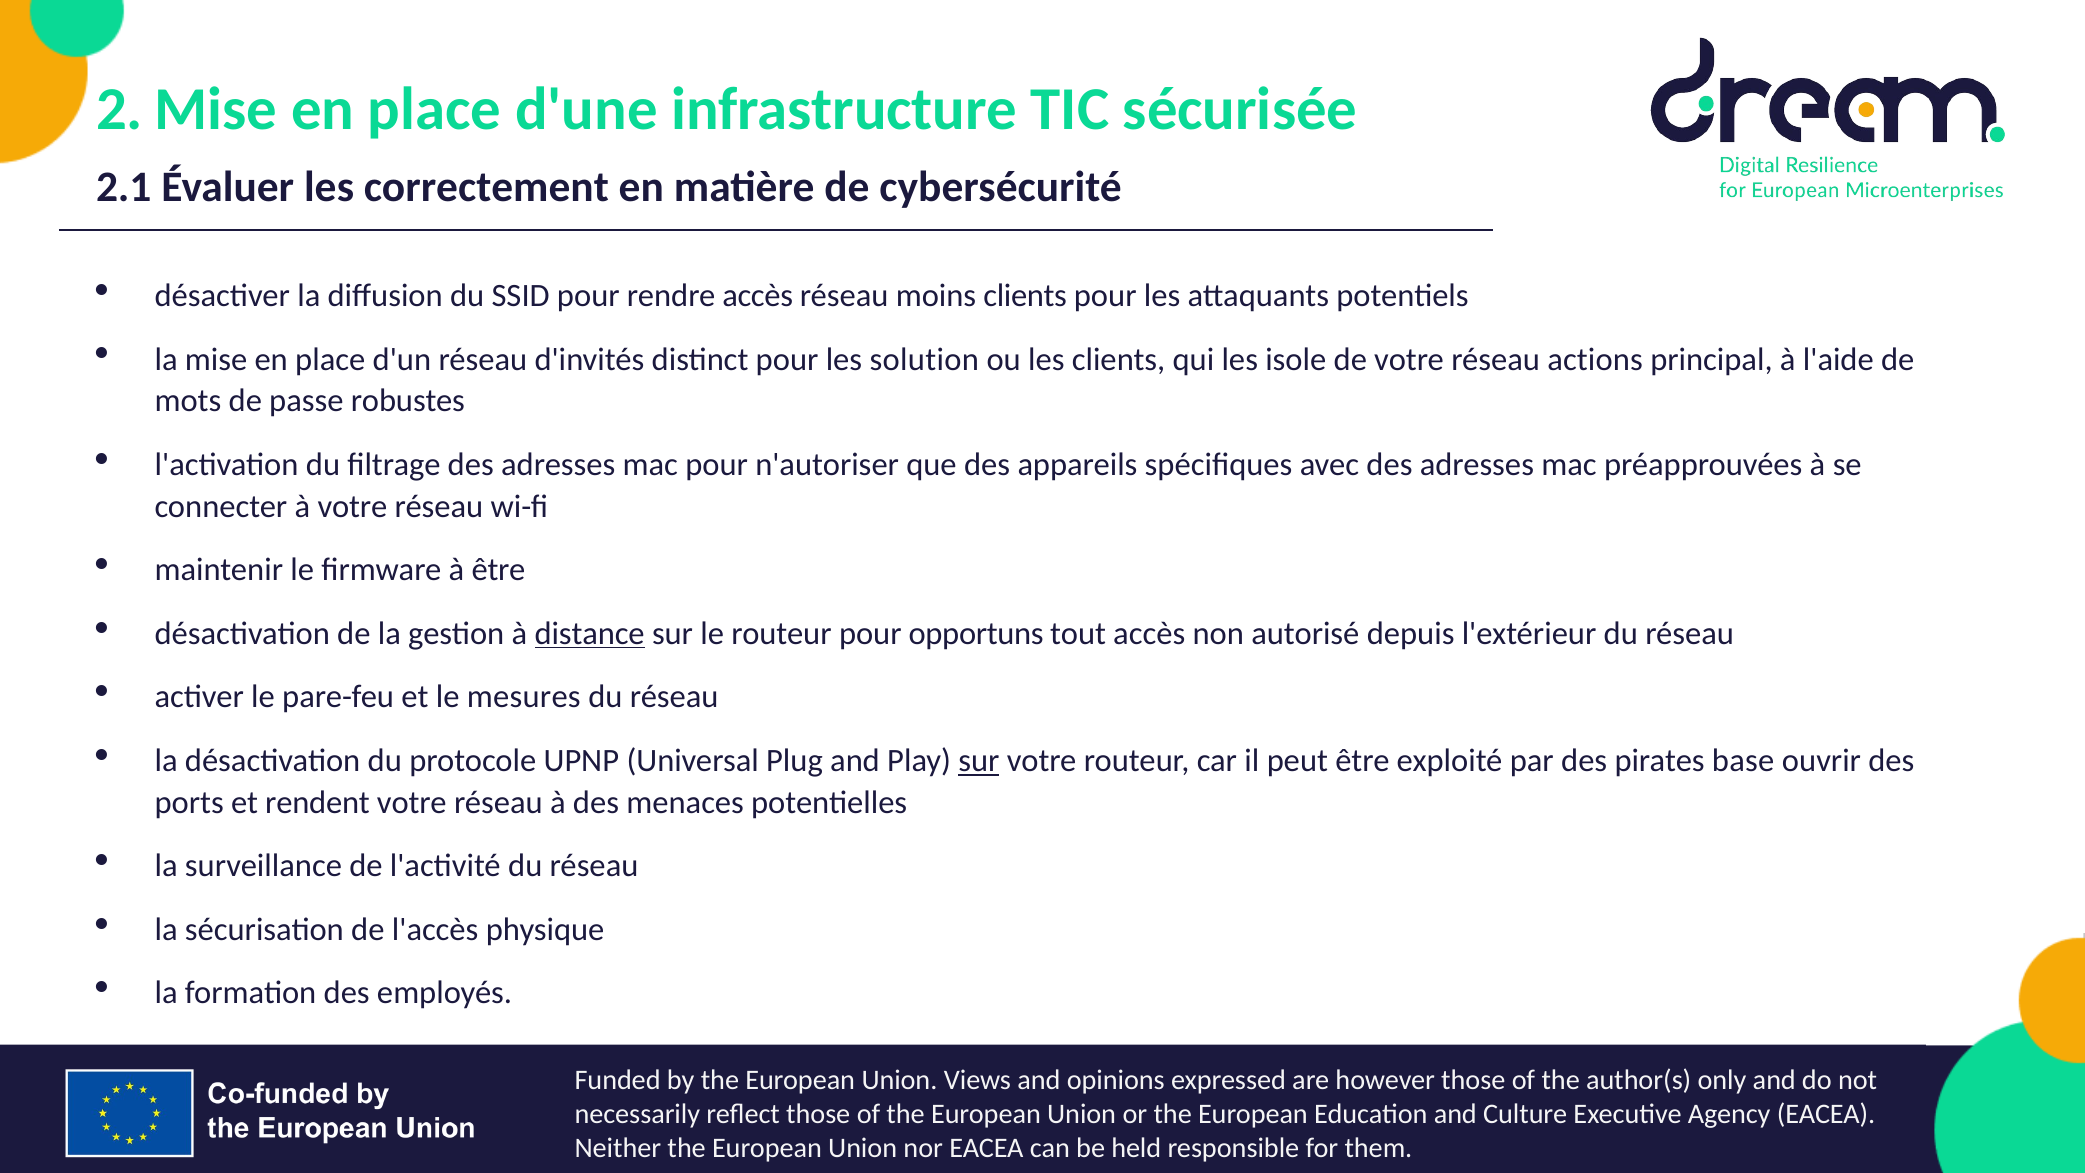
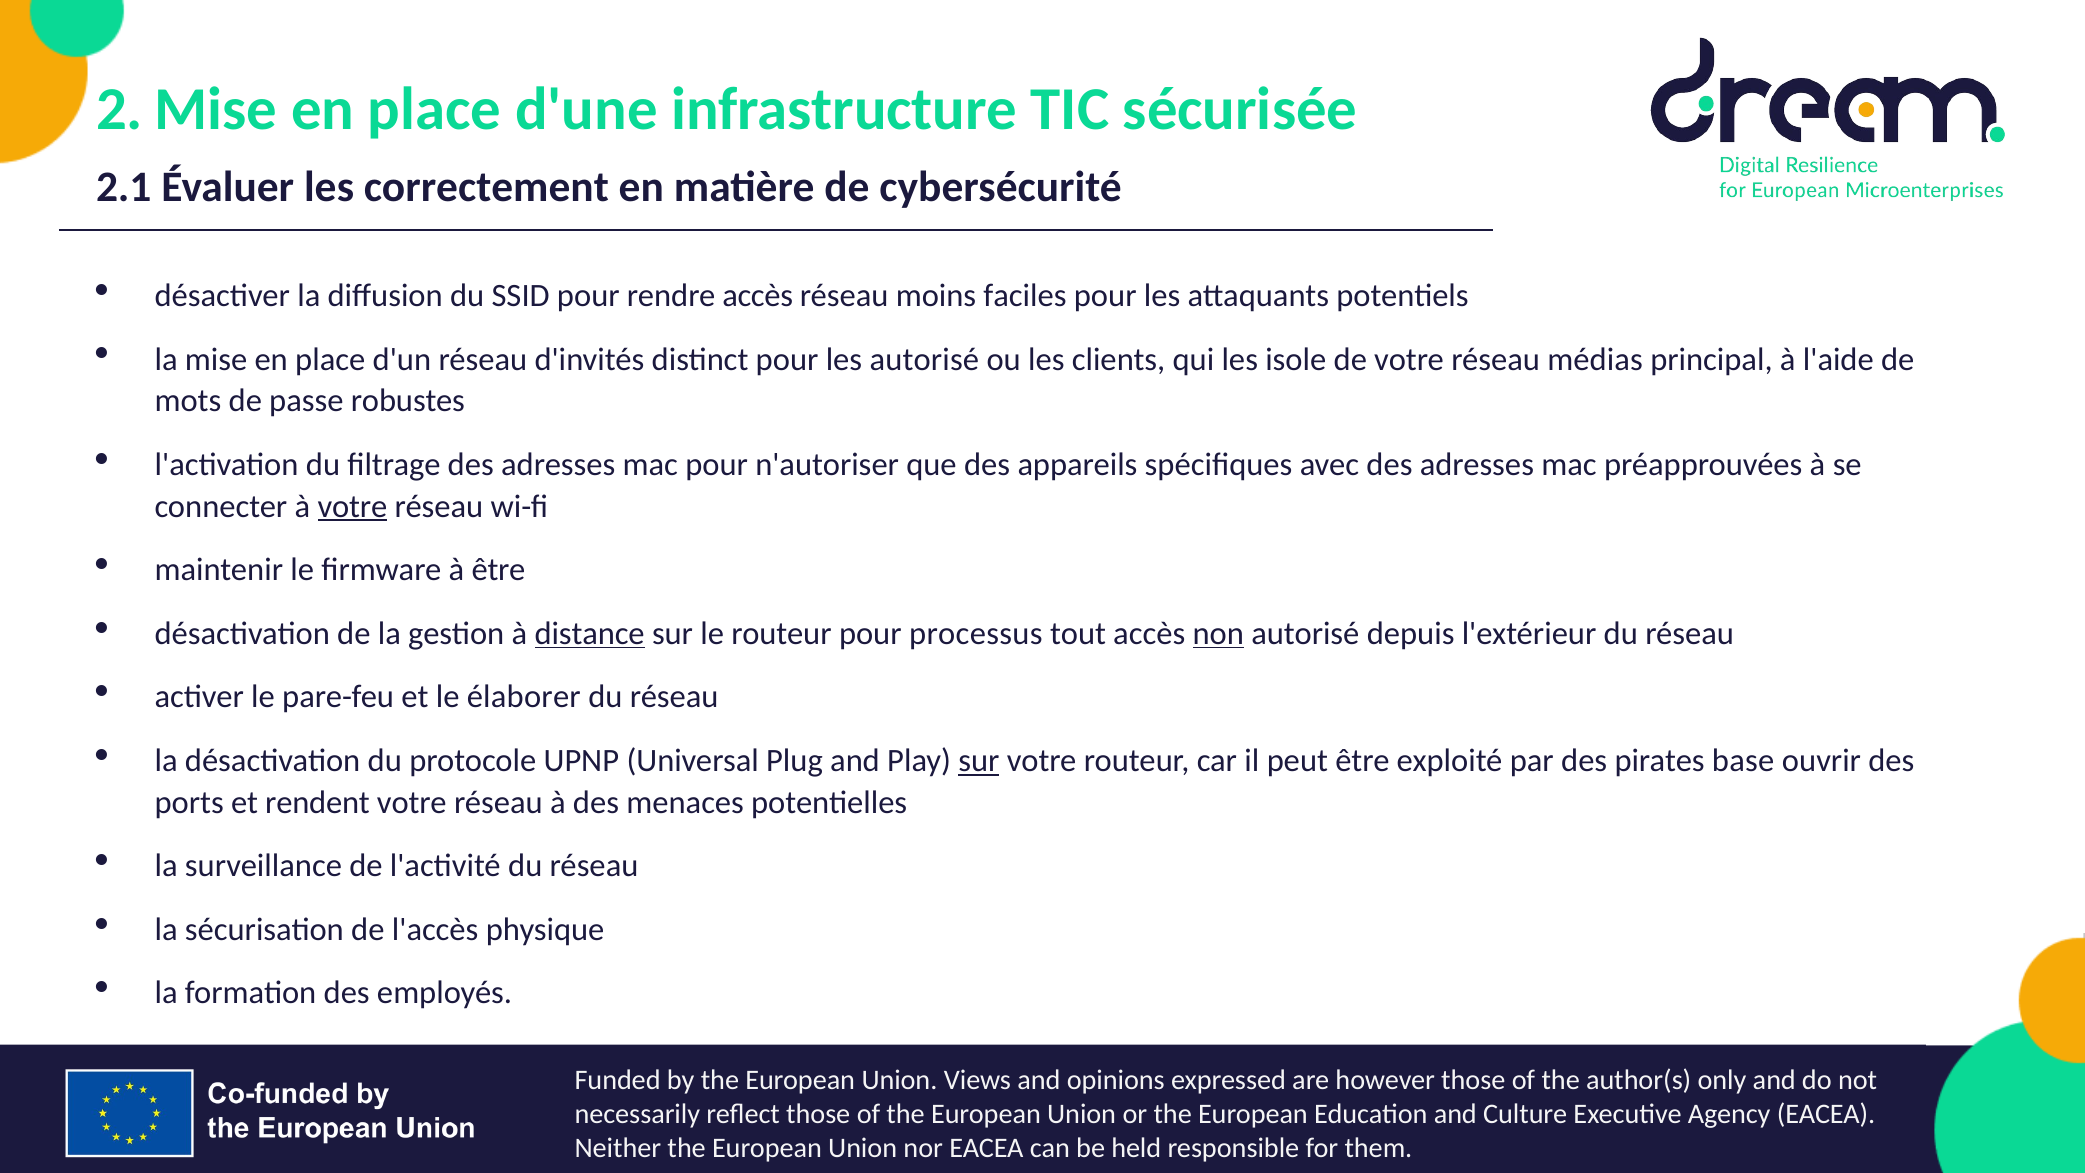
moins clients: clients -> faciles
les solution: solution -> autorisé
actions: actions -> médias
votre at (352, 506) underline: none -> present
opportuns: opportuns -> processus
non underline: none -> present
mesures: mesures -> élaborer
